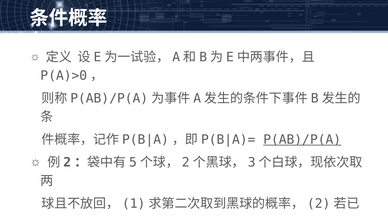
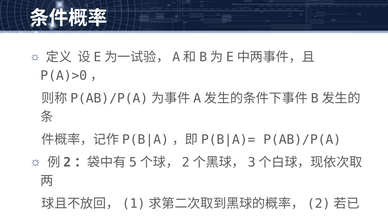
P(AB)/P(A underline: present -> none
